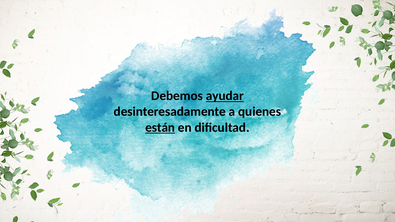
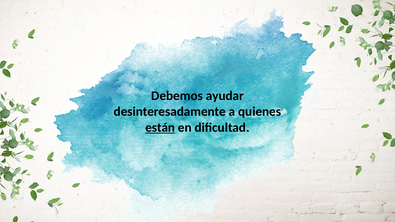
ayudar underline: present -> none
